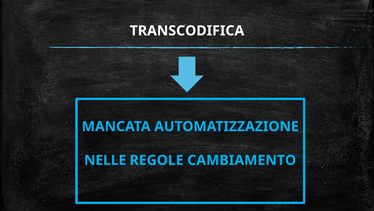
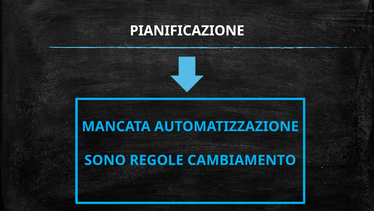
TRANSCODIFICA: TRANSCODIFICA -> PIANIFICAZIONE
NELLE: NELLE -> SONO
